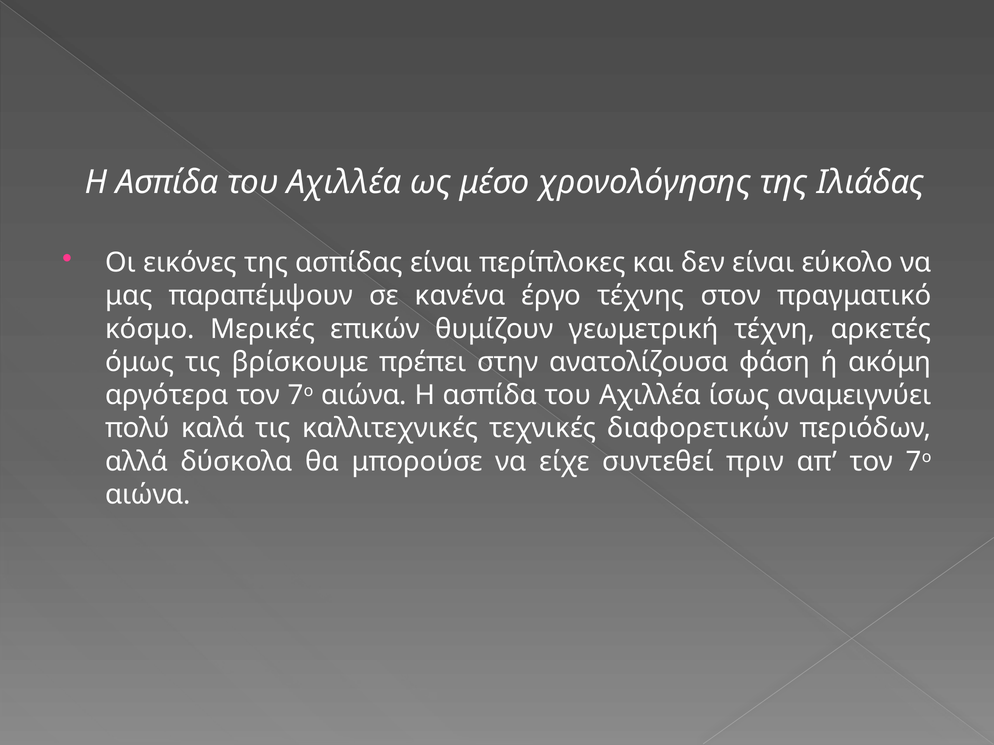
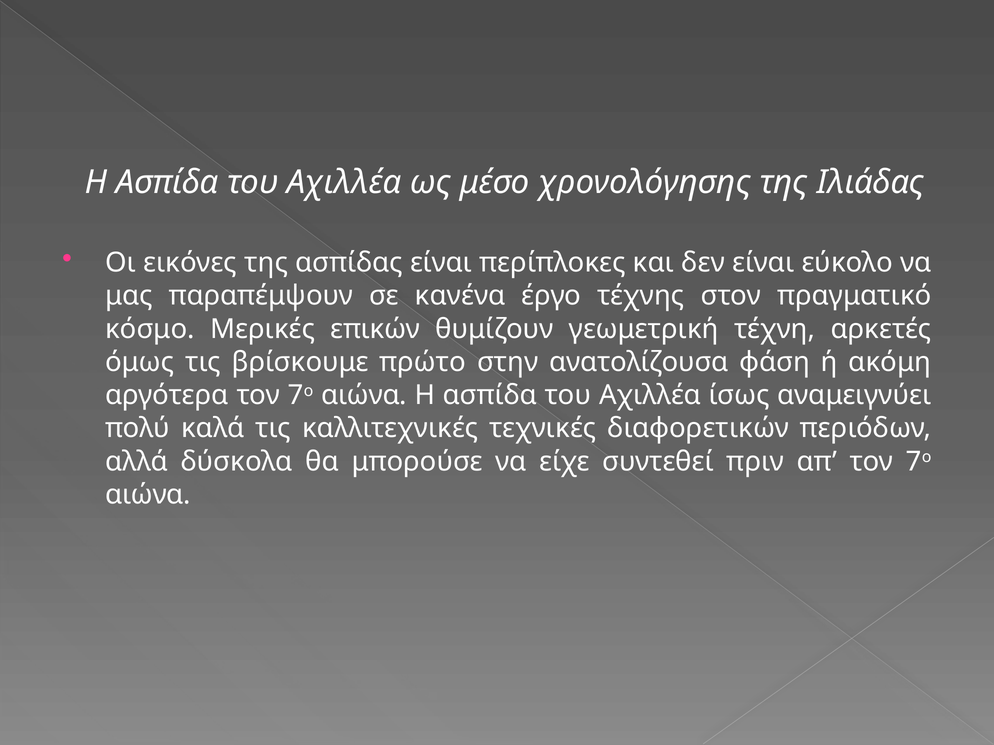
πρέπει: πρέπει -> πρώτο
